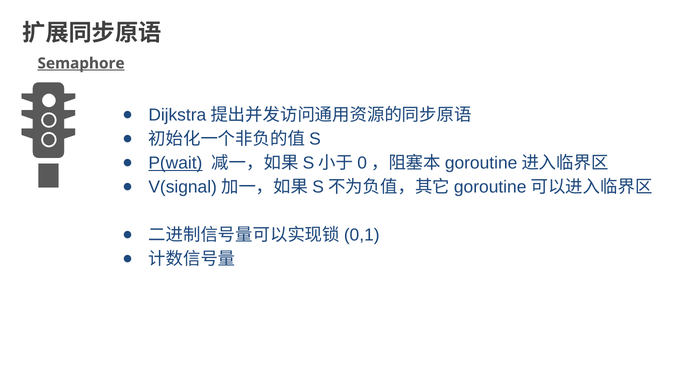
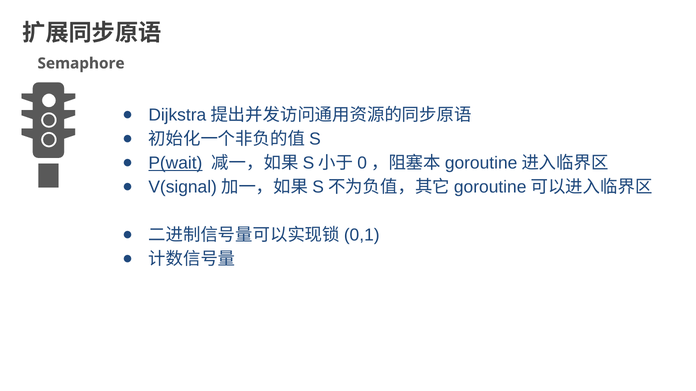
Semaphore underline: present -> none
